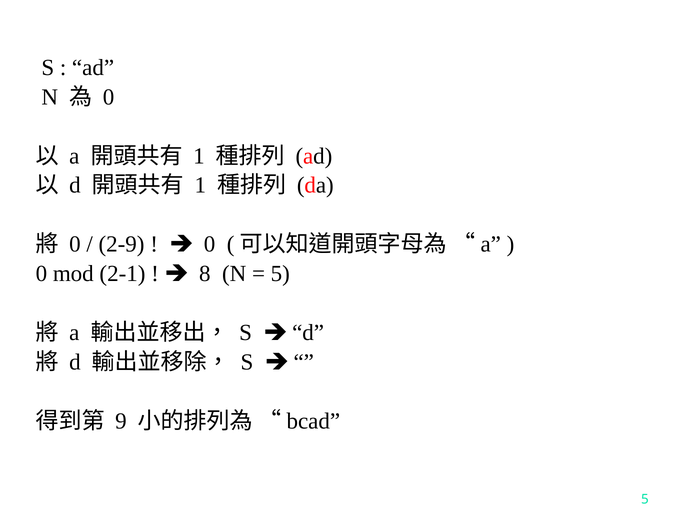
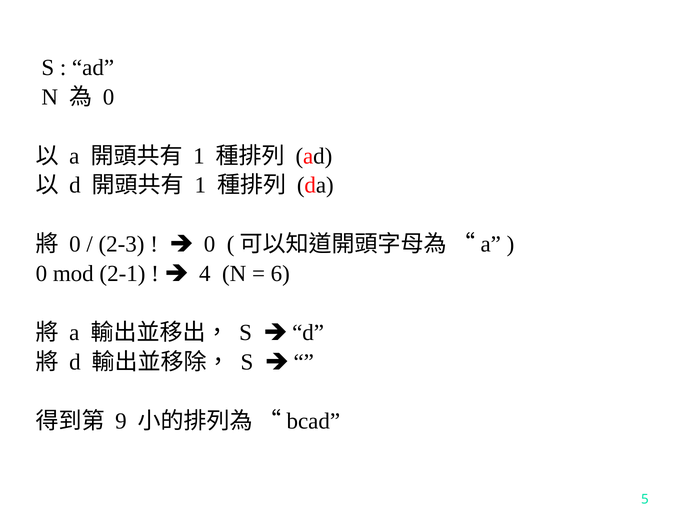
2-9: 2-9 -> 2-3
8: 8 -> 4
5 at (280, 273): 5 -> 6
